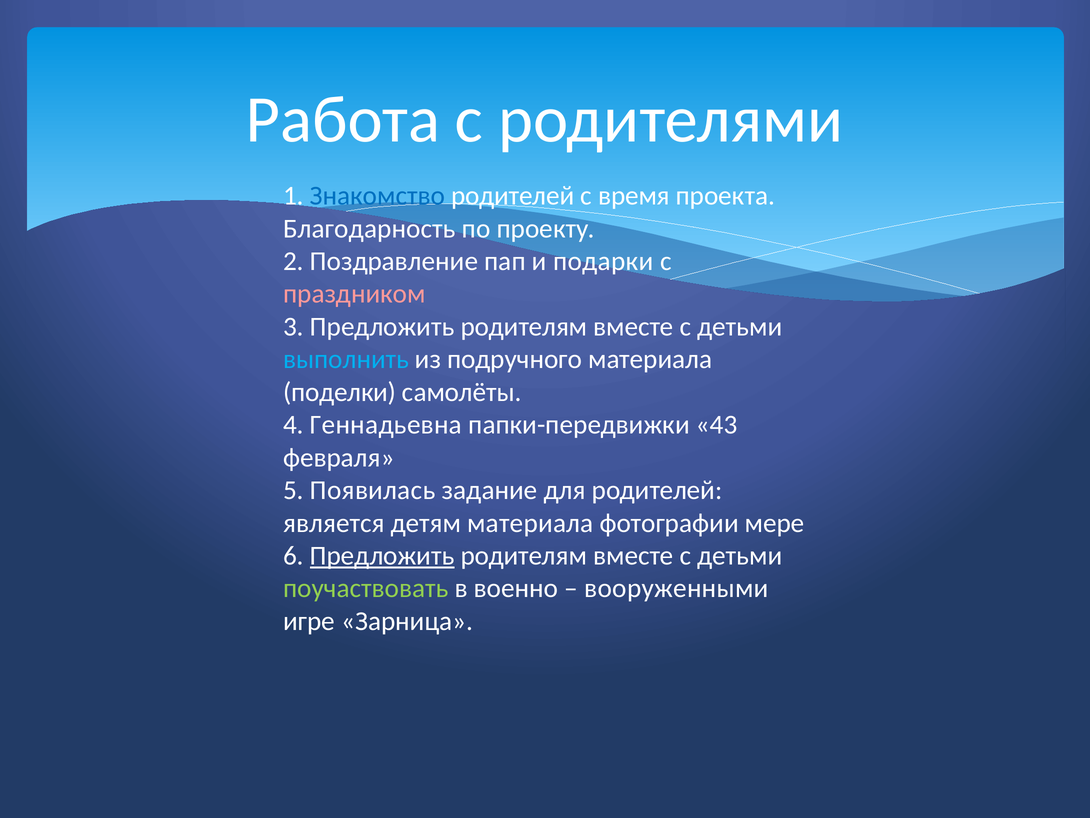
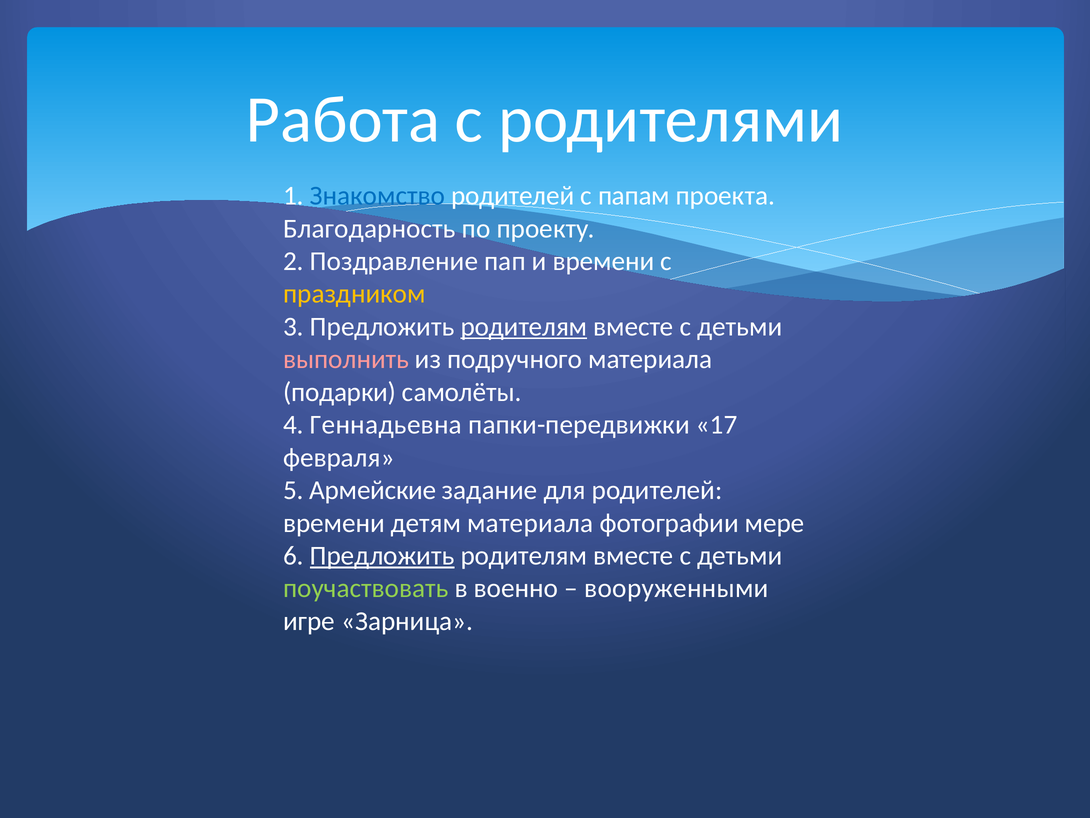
время: время -> папам
и подарки: подарки -> времени
праздником colour: pink -> yellow
родителям at (524, 327) underline: none -> present
выполнить colour: light blue -> pink
поделки: поделки -> подарки
43: 43 -> 17
Появилась: Появилась -> Армейские
является at (334, 523): является -> времени
